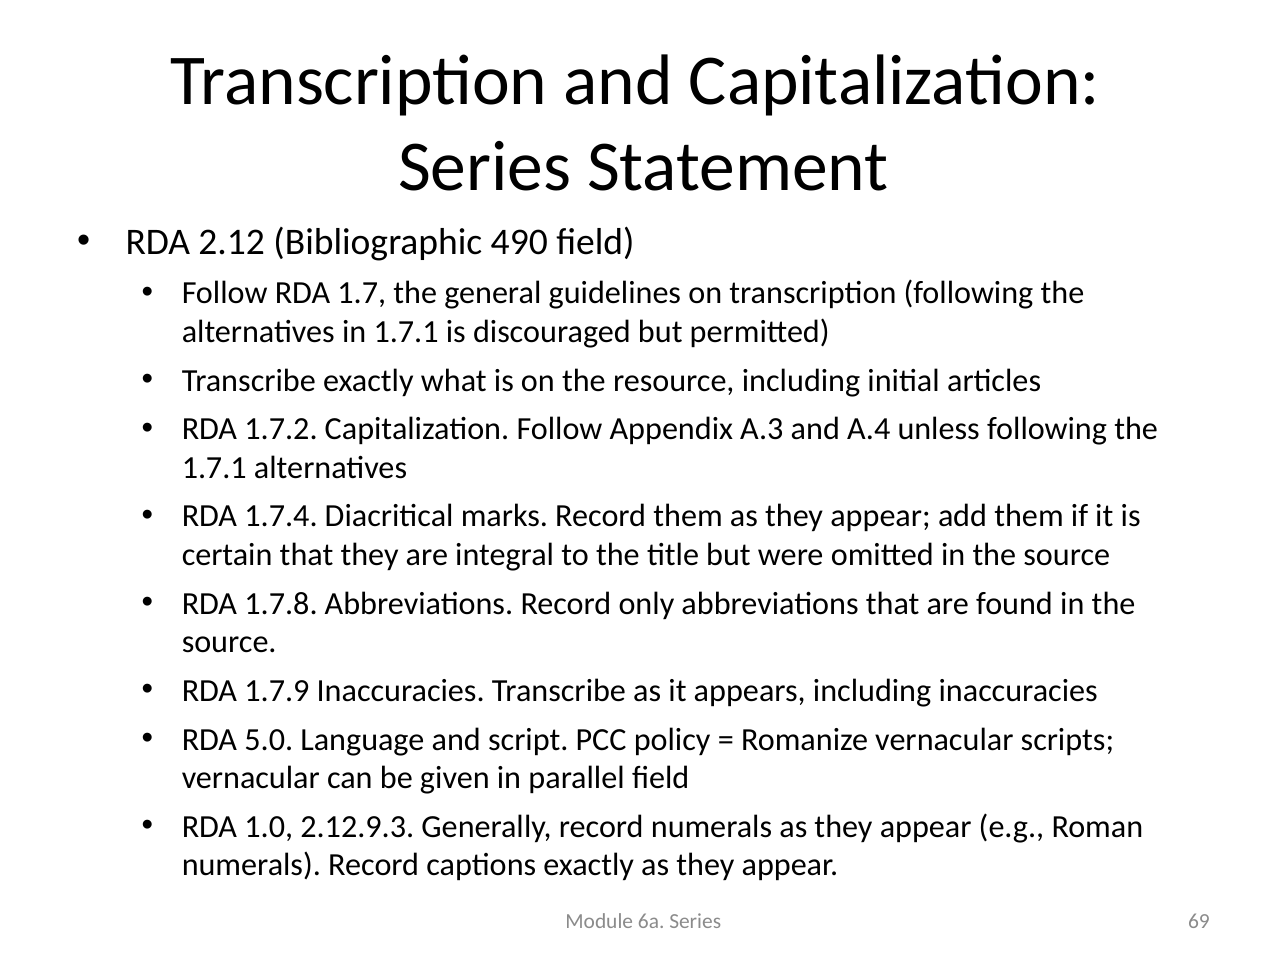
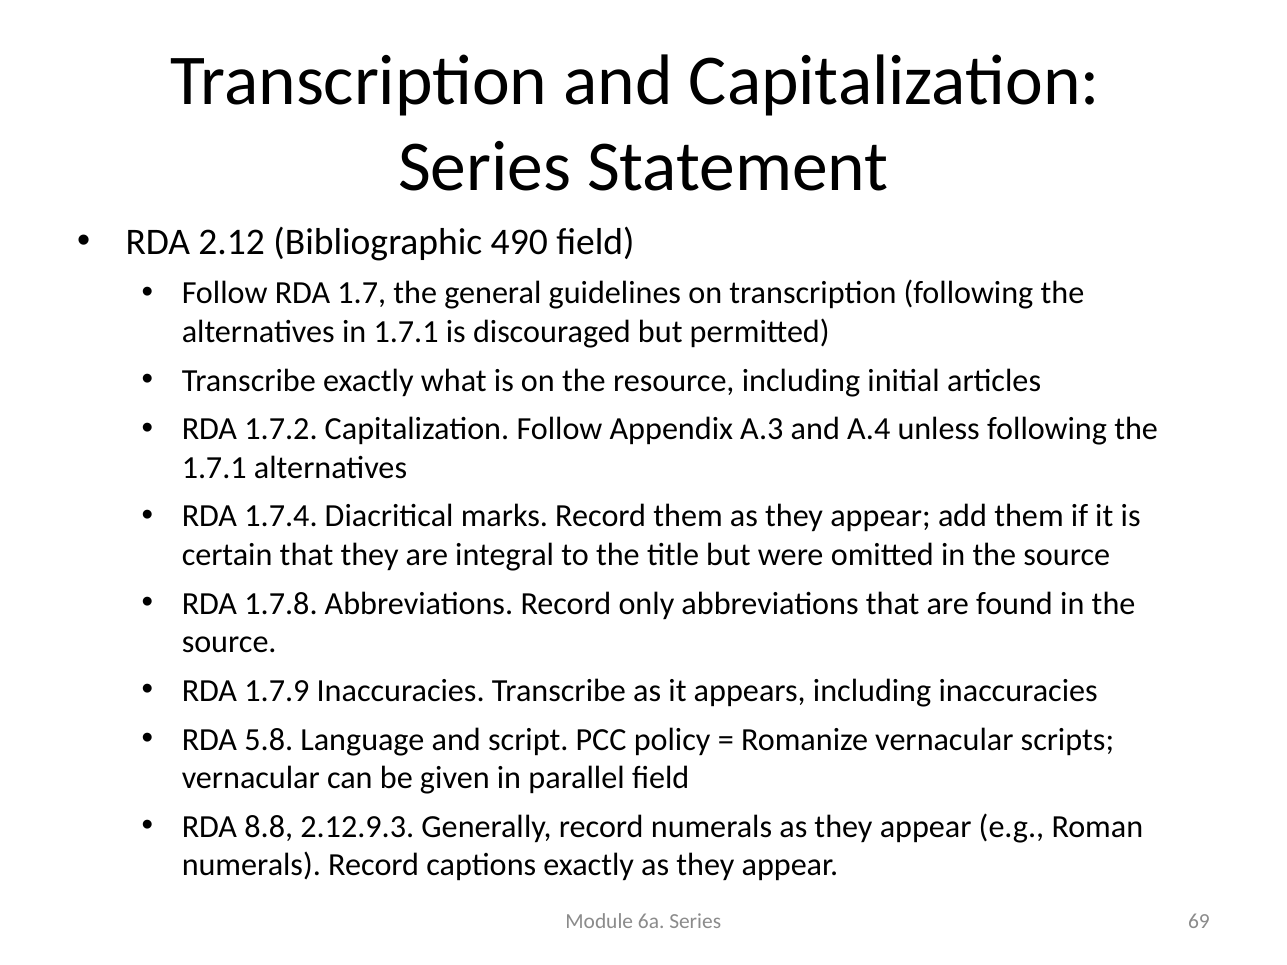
5.0: 5.0 -> 5.8
1.0: 1.0 -> 8.8
